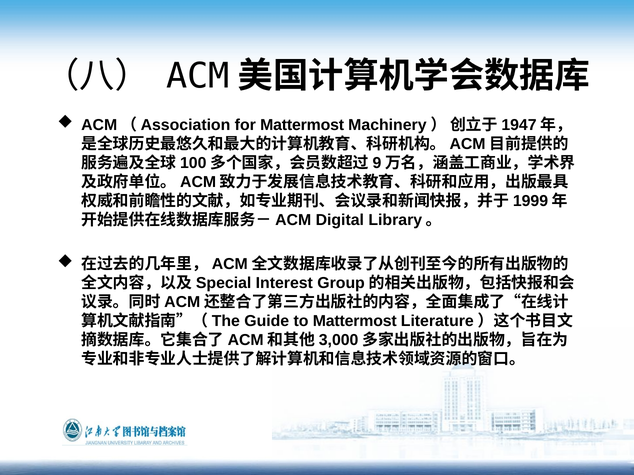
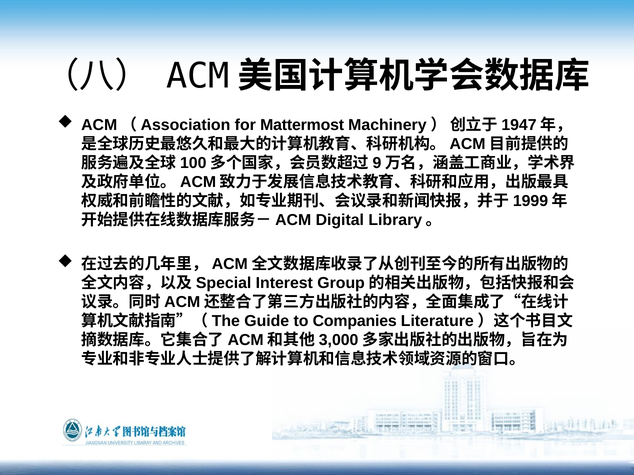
to Mattermost: Mattermost -> Companies
